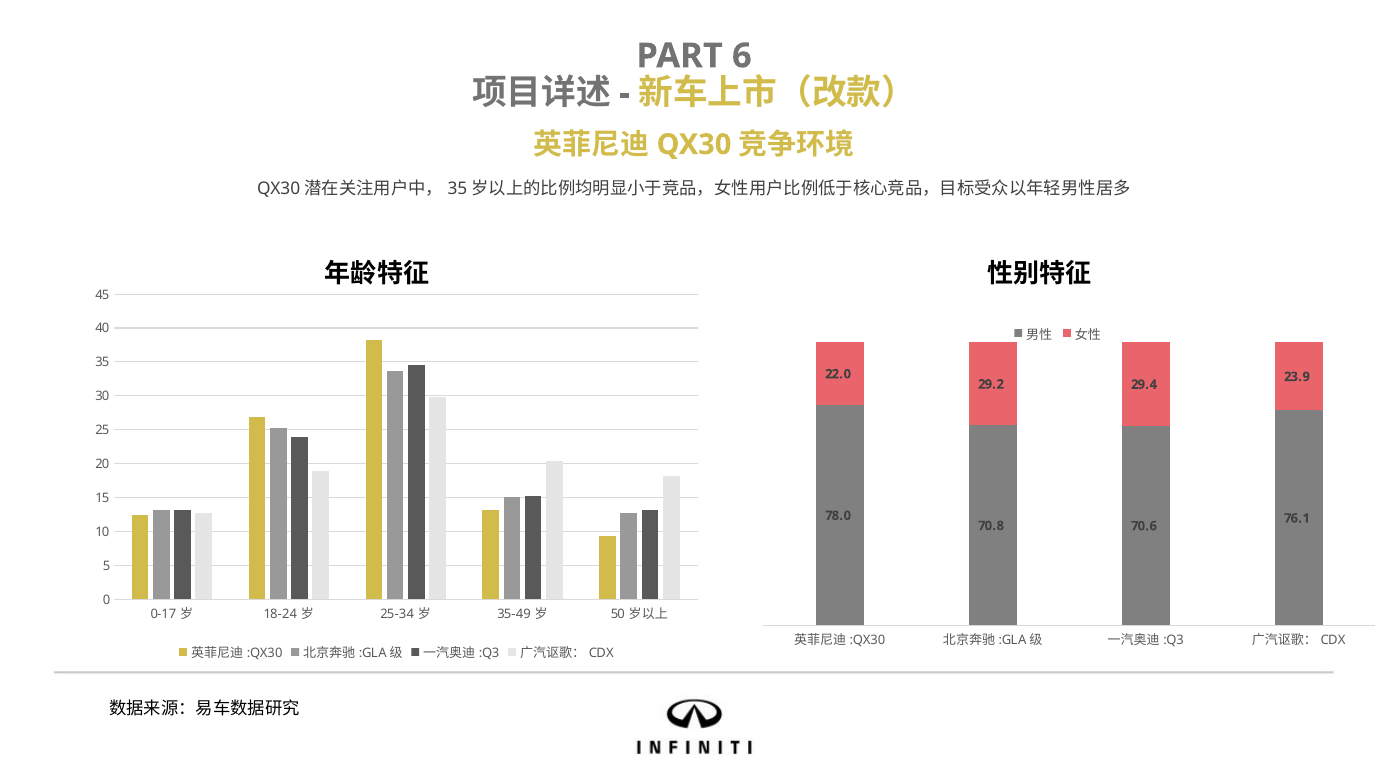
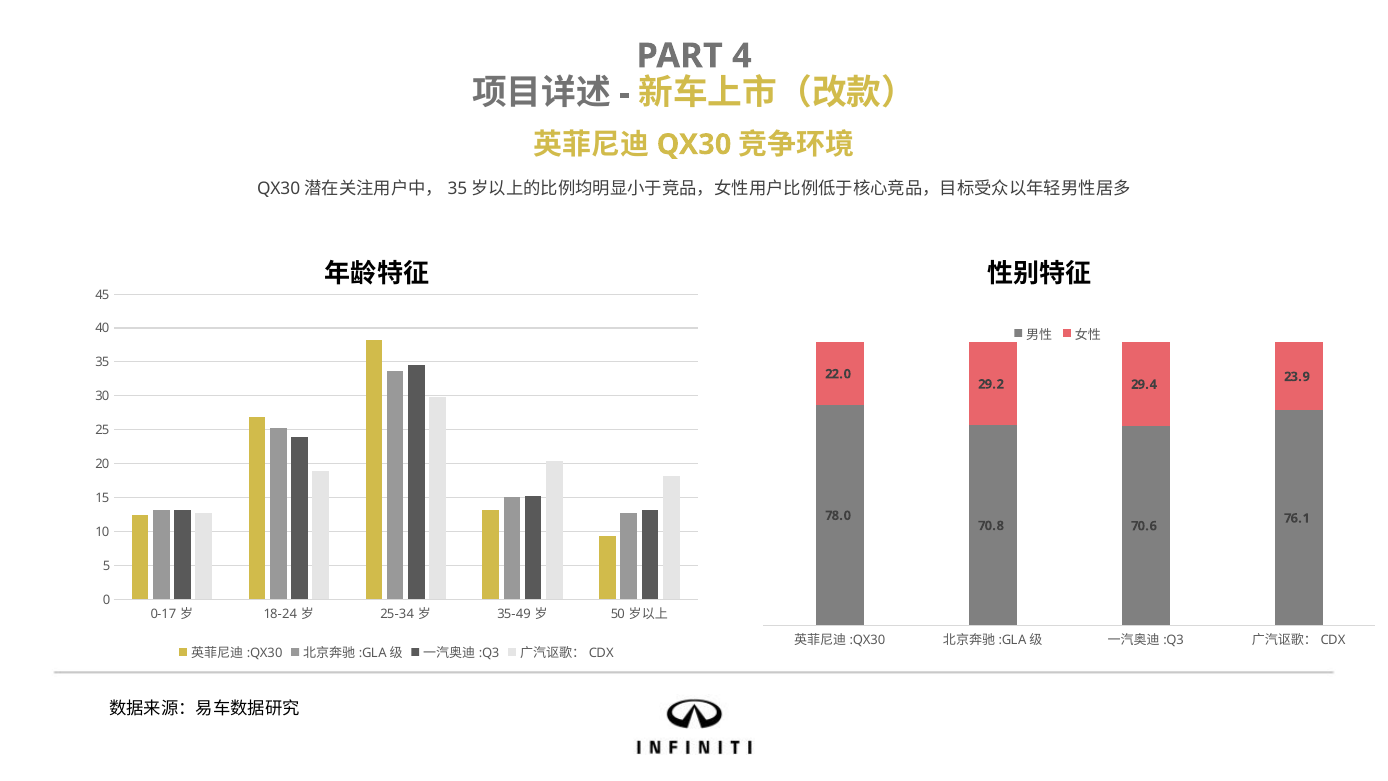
6: 6 -> 4
